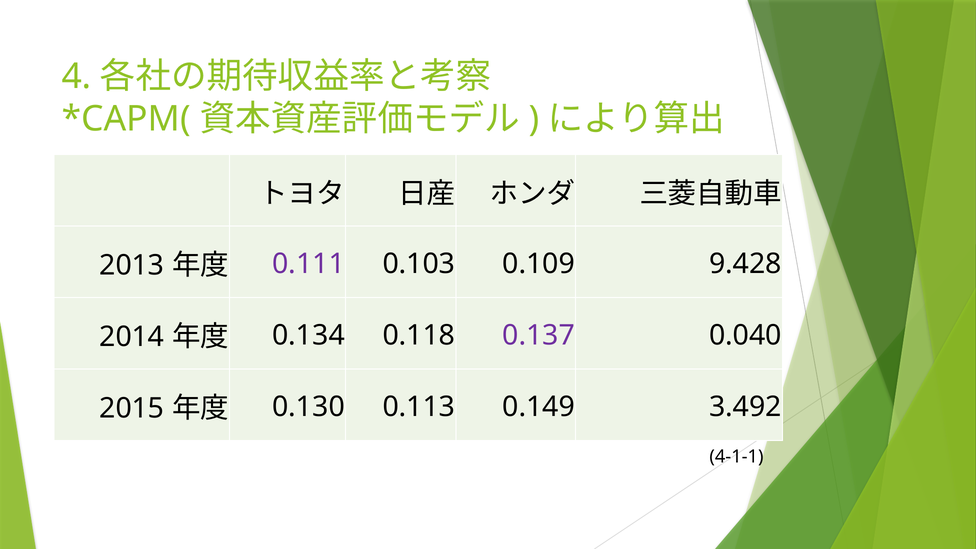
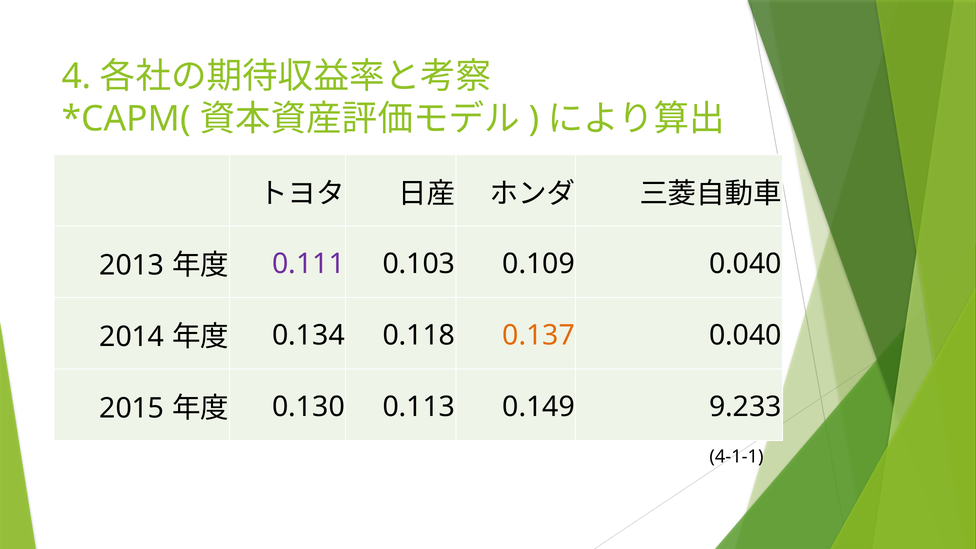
0.109 9.428: 9.428 -> 0.040
0.137 colour: purple -> orange
3.492: 3.492 -> 9.233
